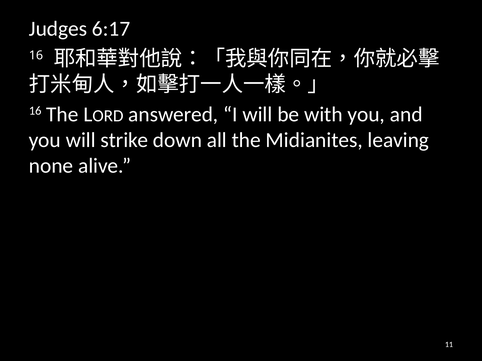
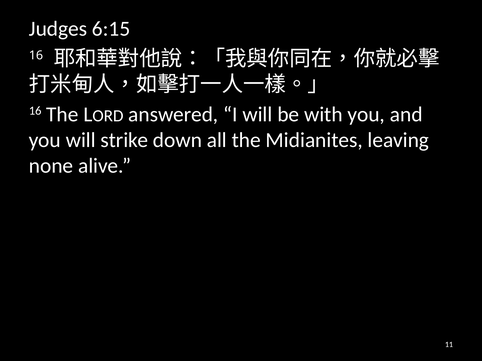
6:17: 6:17 -> 6:15
